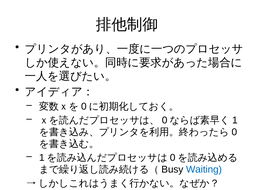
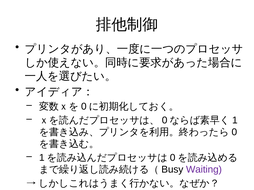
Waiting colour: blue -> purple
